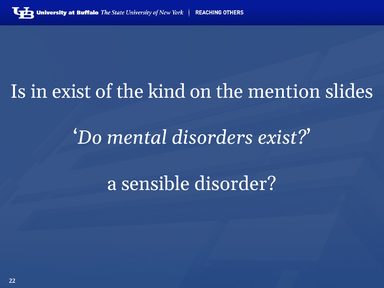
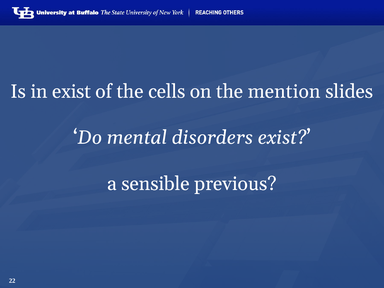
kind: kind -> cells
disorder: disorder -> previous
